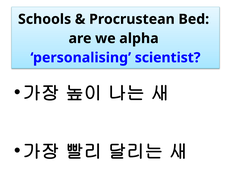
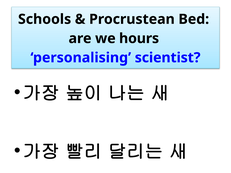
alpha: alpha -> hours
